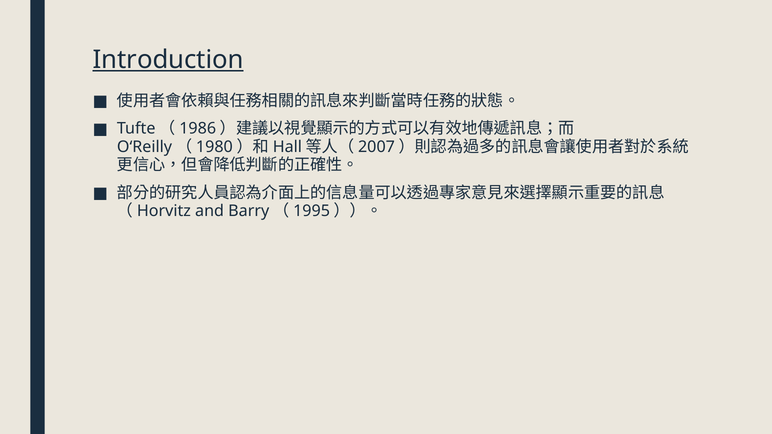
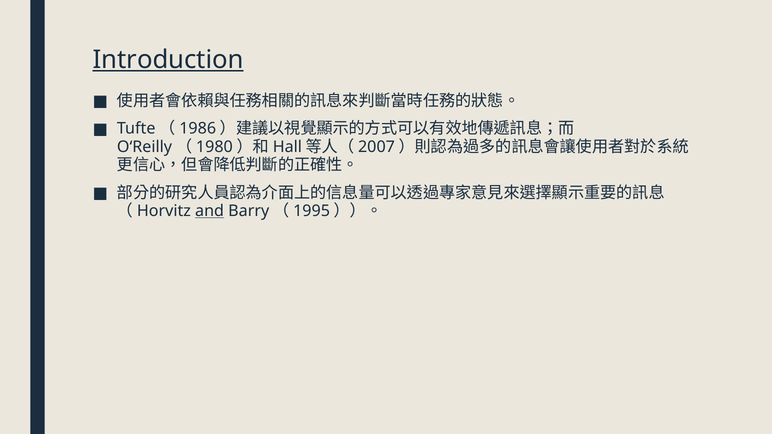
and underline: none -> present
